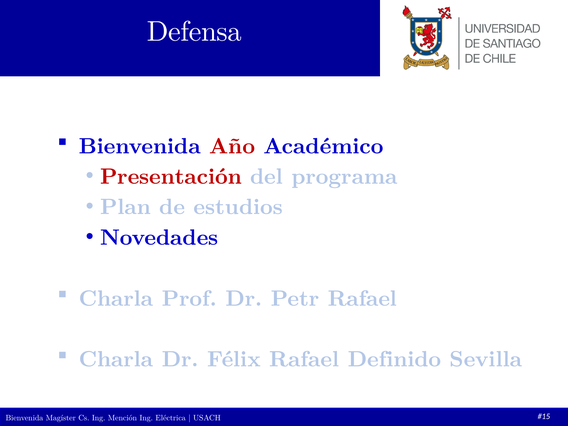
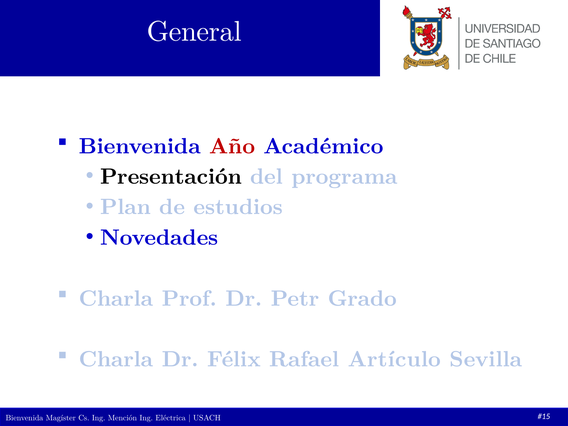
Defensa: Defensa -> General
Presentación colour: red -> black
Petr Rafael: Rafael -> Grado
Definido: Definido -> Artículo
